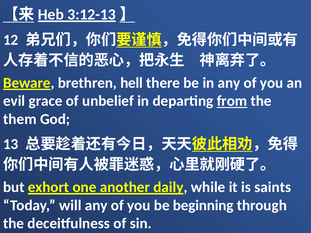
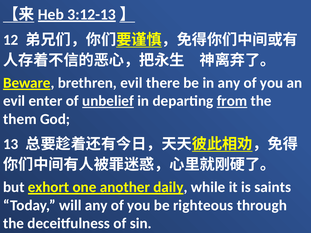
brethren hell: hell -> evil
grace: grace -> enter
unbelief underline: none -> present
beginning: beginning -> righteous
